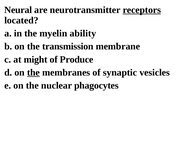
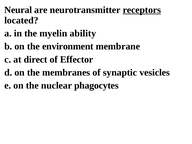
transmission: transmission -> environment
might: might -> direct
Produce: Produce -> Effector
the at (33, 72) underline: present -> none
